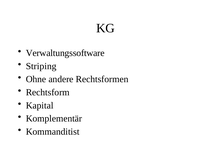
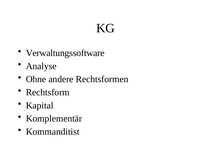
Striping: Striping -> Analyse
